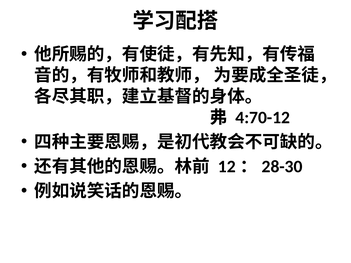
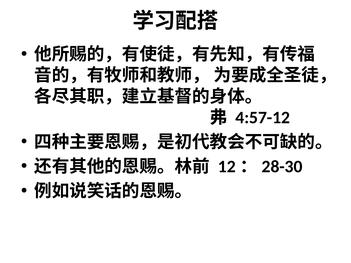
4:70-12: 4:70-12 -> 4:57-12
